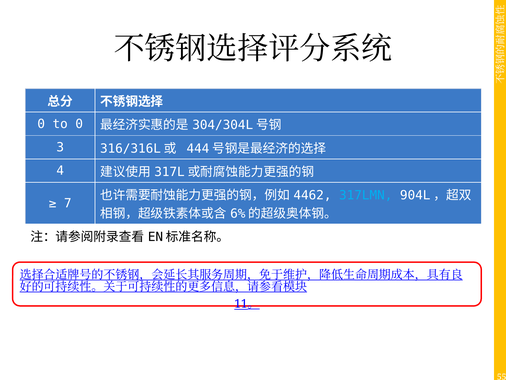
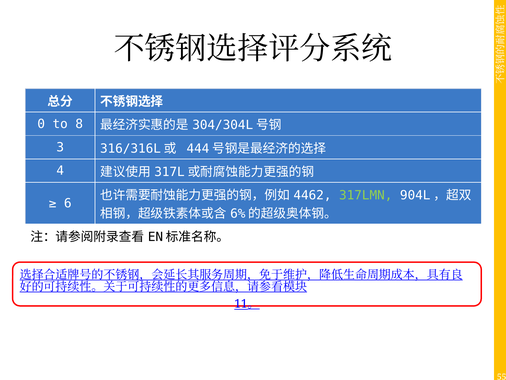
to 0: 0 -> 8
317LMN colour: light blue -> light green
7: 7 -> 6
